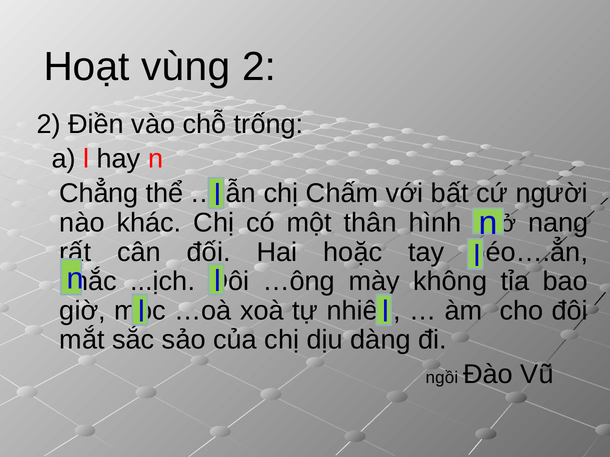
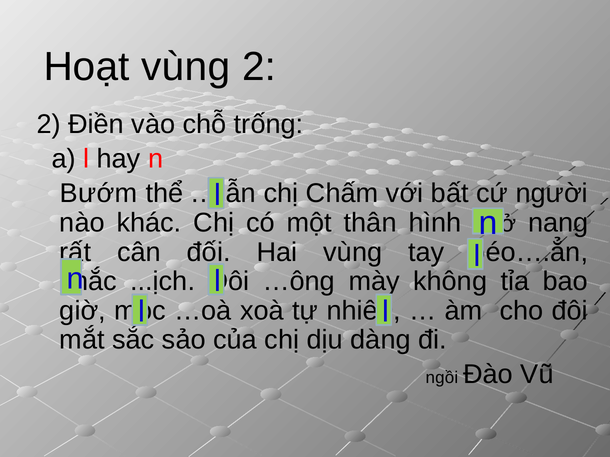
Chẳng: Chẳng -> Bướm
Hai hoặc: hoặc -> vùng
